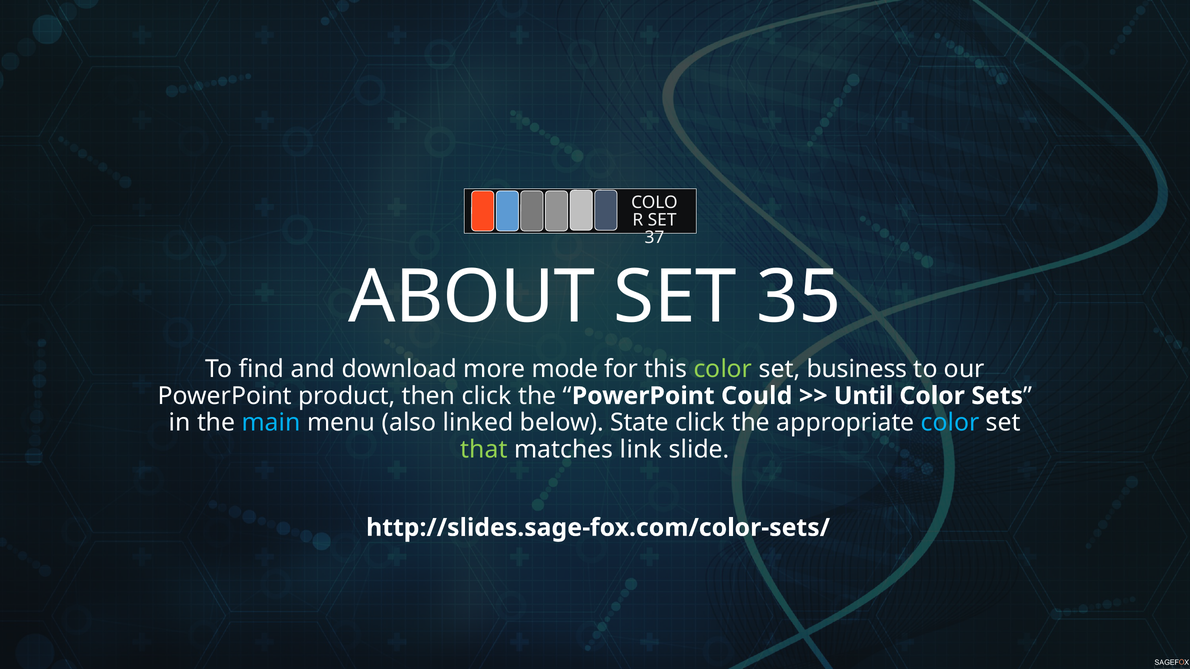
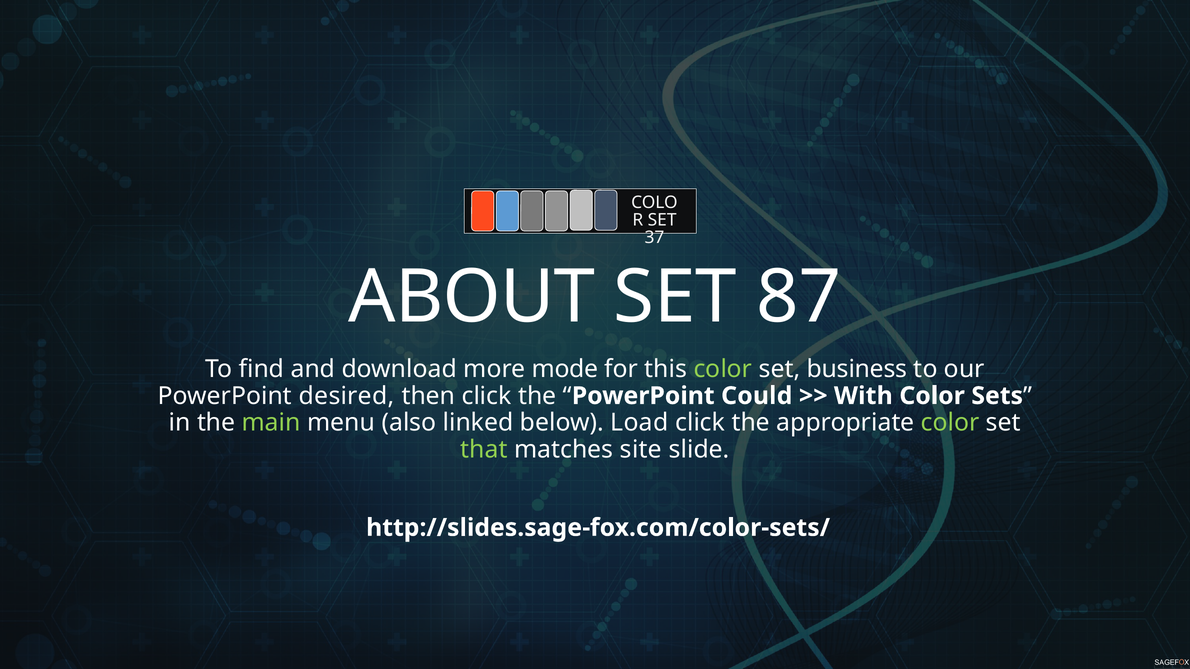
35: 35 -> 87
product: product -> desired
Until: Until -> With
main colour: light blue -> light green
State: State -> Load
color at (950, 423) colour: light blue -> light green
link: link -> site
